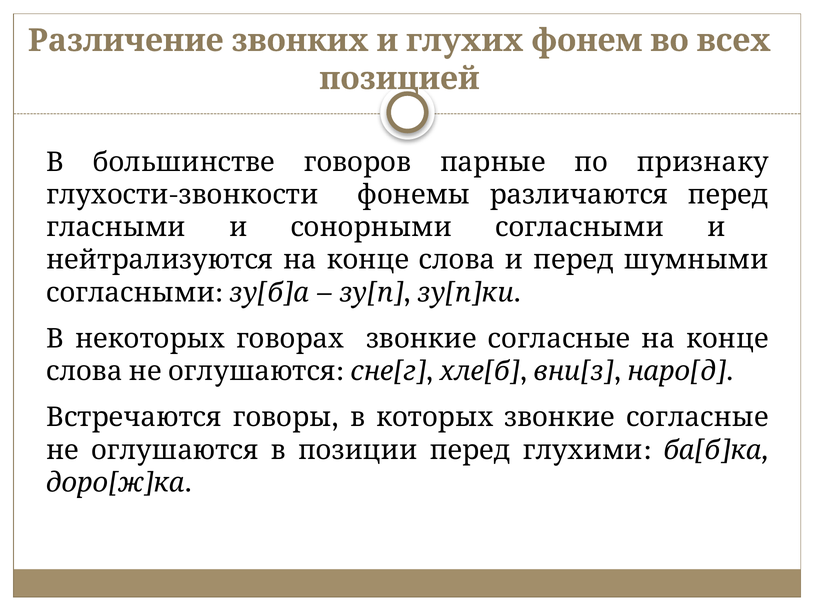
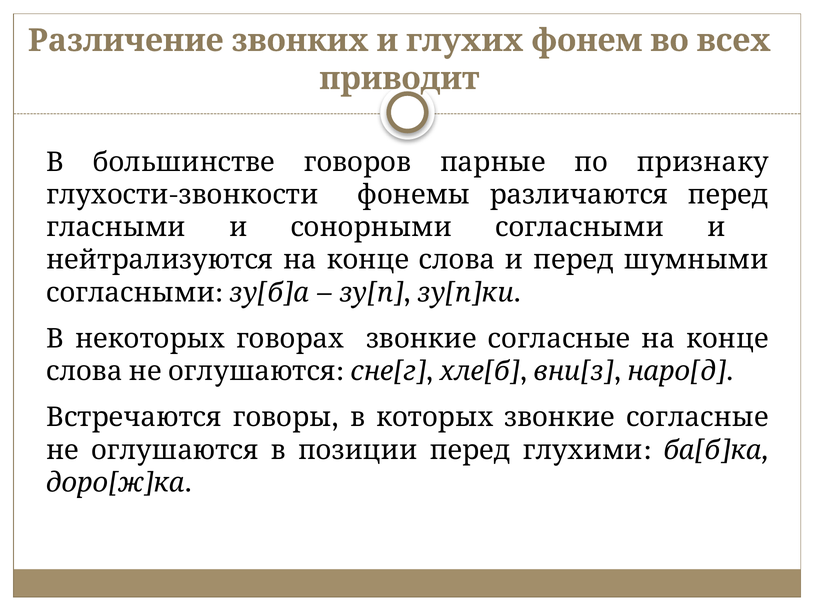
позицией: позицией -> приводит
